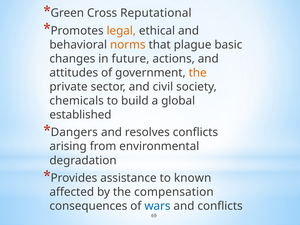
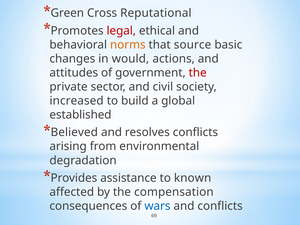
legal colour: orange -> red
plague: plague -> source
future: future -> would
the at (198, 73) colour: orange -> red
chemicals: chemicals -> increased
Dangers: Dangers -> Believed
